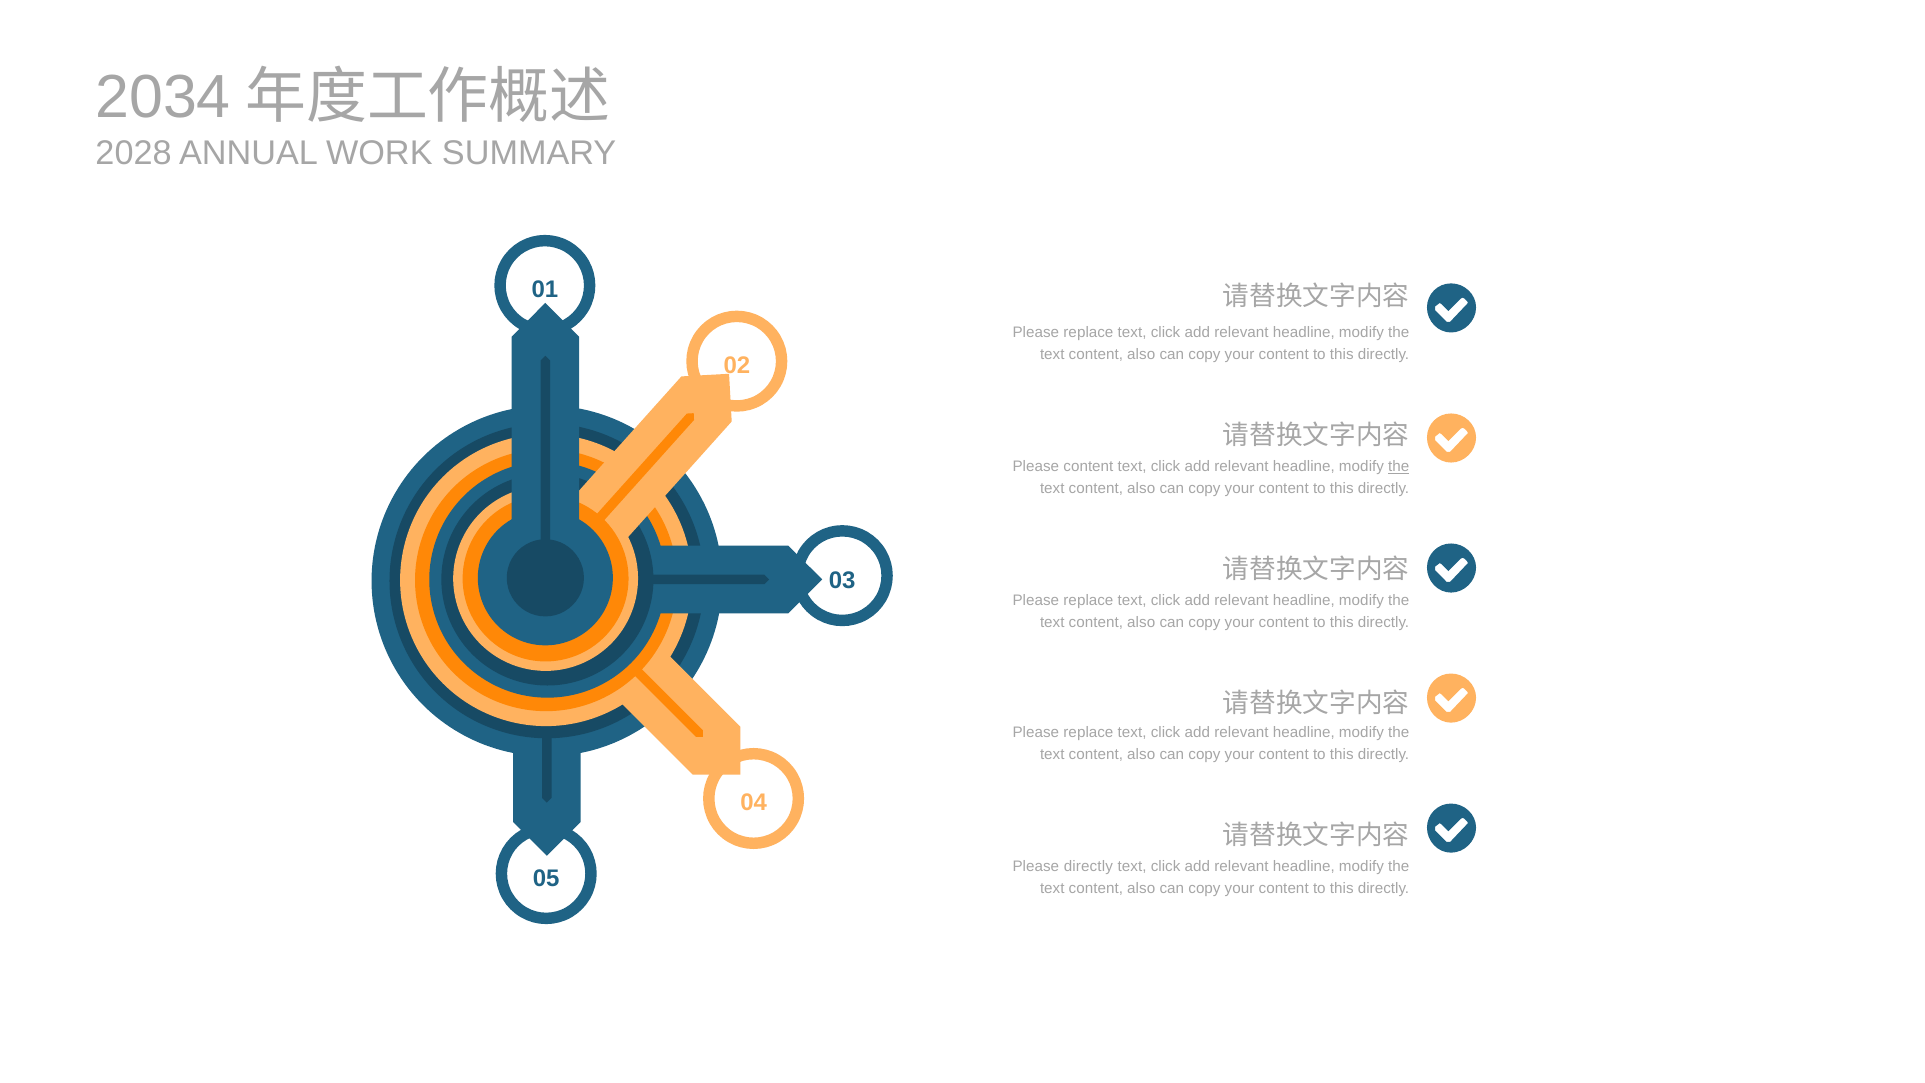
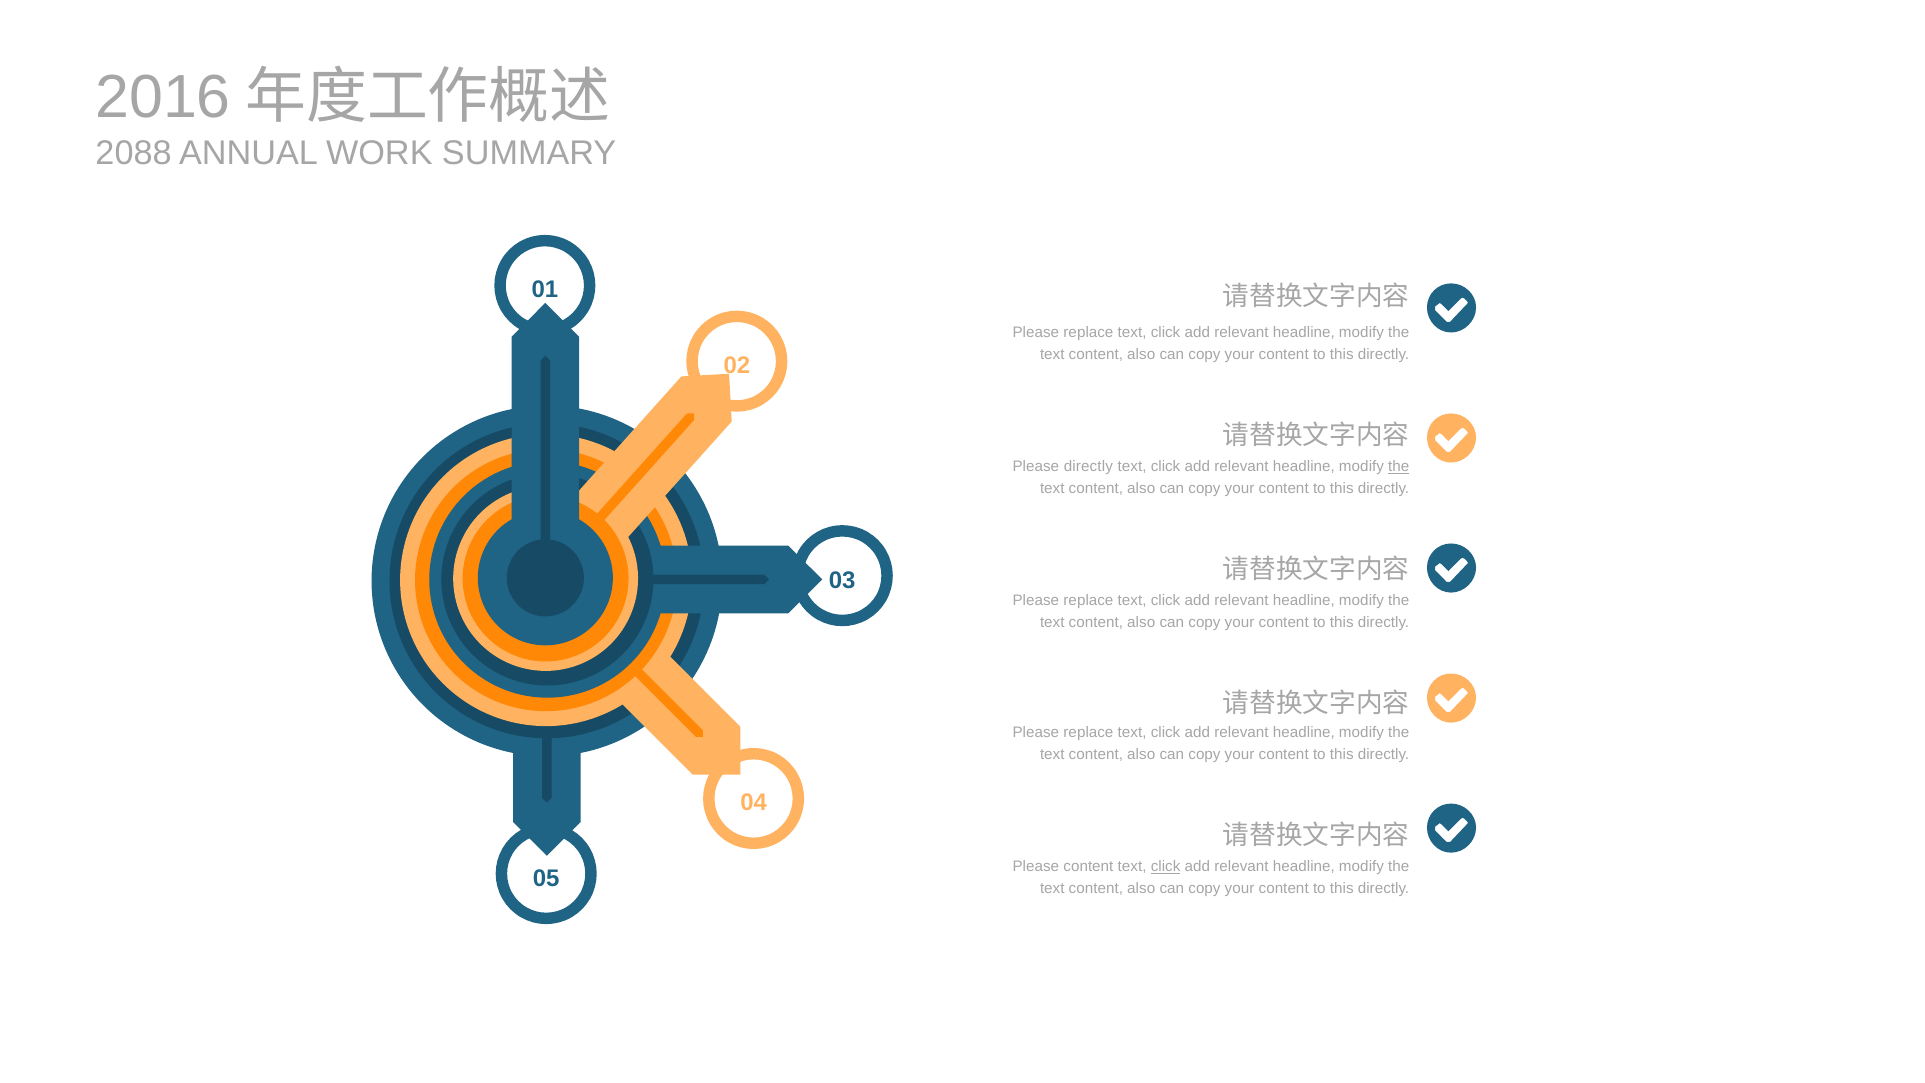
2034: 2034 -> 2016
2028: 2028 -> 2088
Please content: content -> directly
Please directly: directly -> content
click at (1166, 866) underline: none -> present
